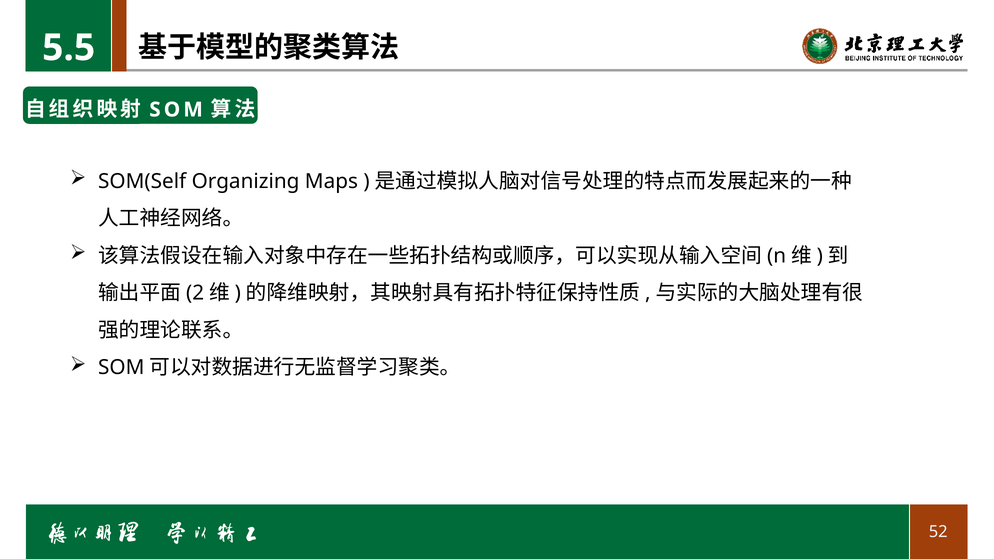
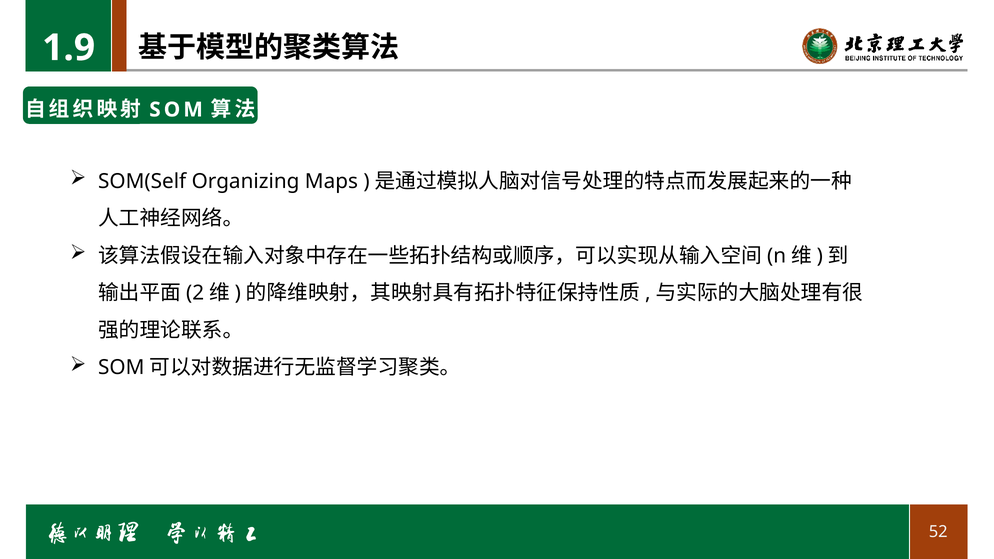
5.5: 5.5 -> 1.9
